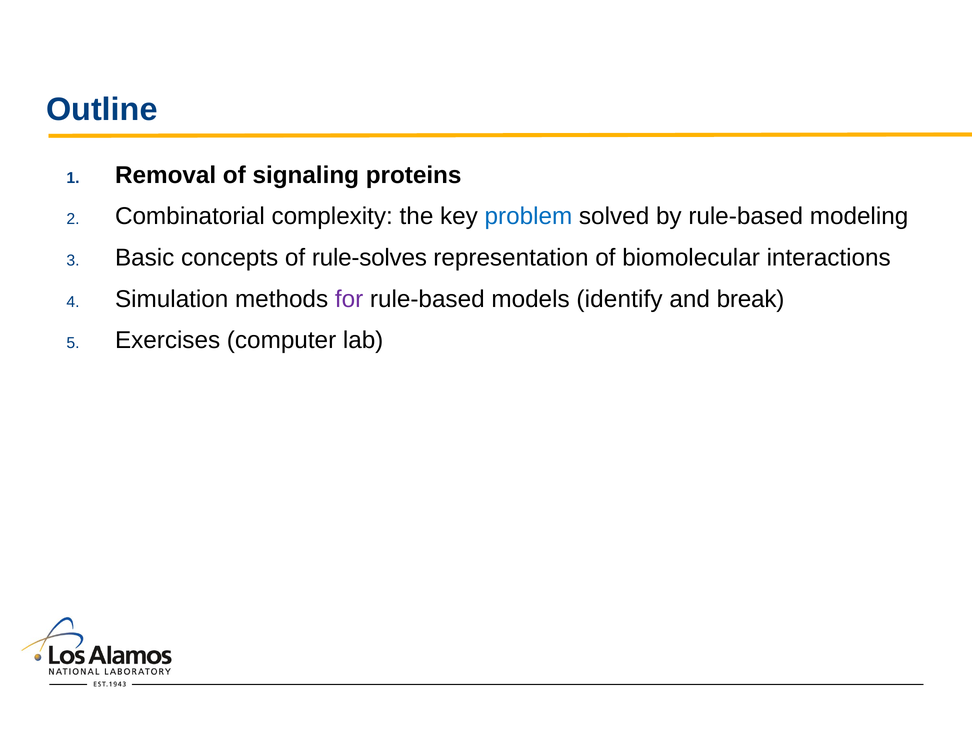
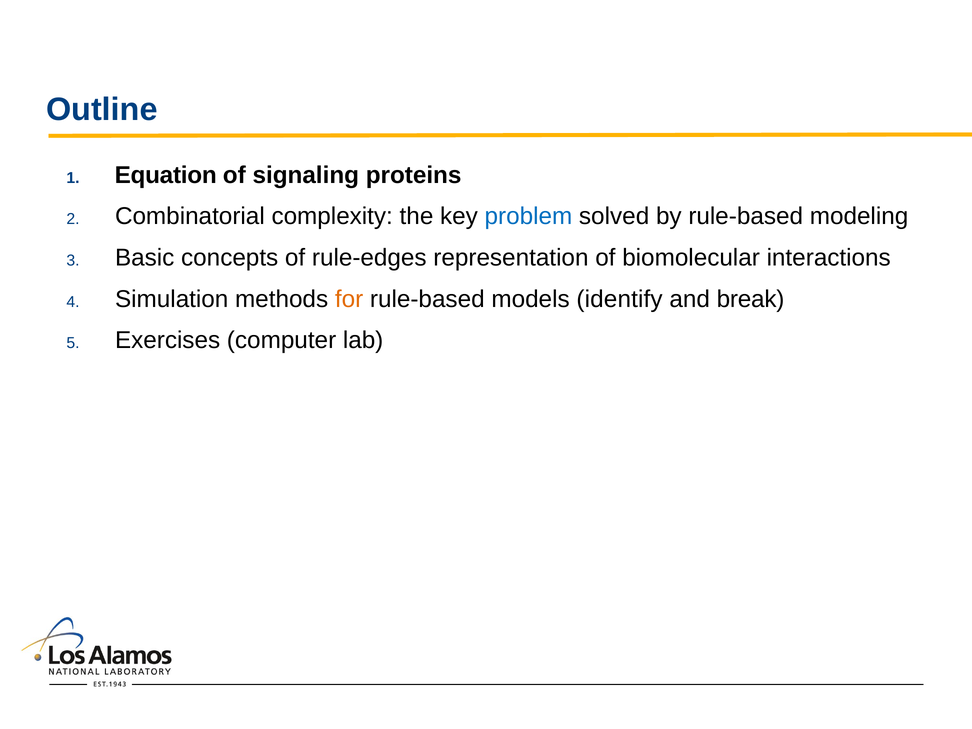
Removal: Removal -> Equation
rule-solves: rule-solves -> rule-edges
for colour: purple -> orange
